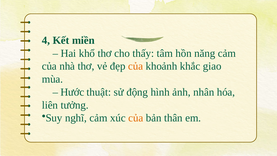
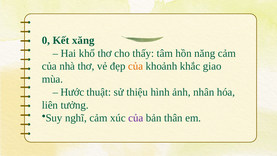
4: 4 -> 0
miền: miền -> xăng
động: động -> thiệu
của at (136, 118) colour: orange -> purple
